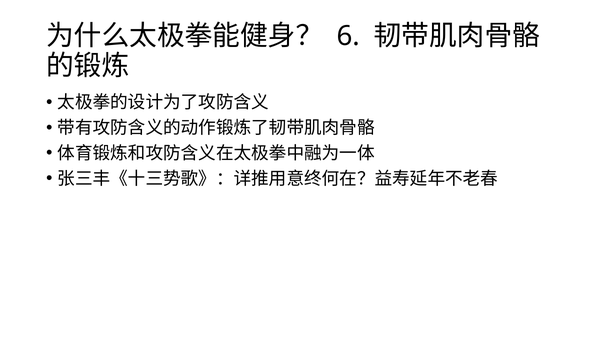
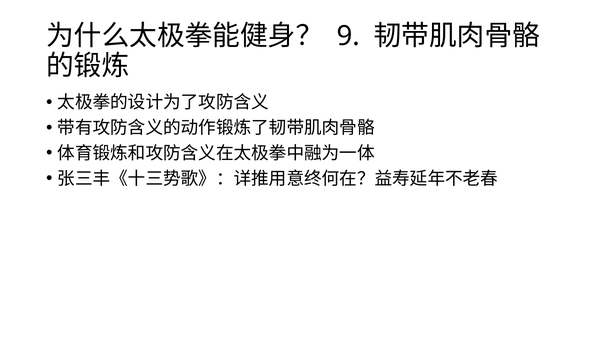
6: 6 -> 9
